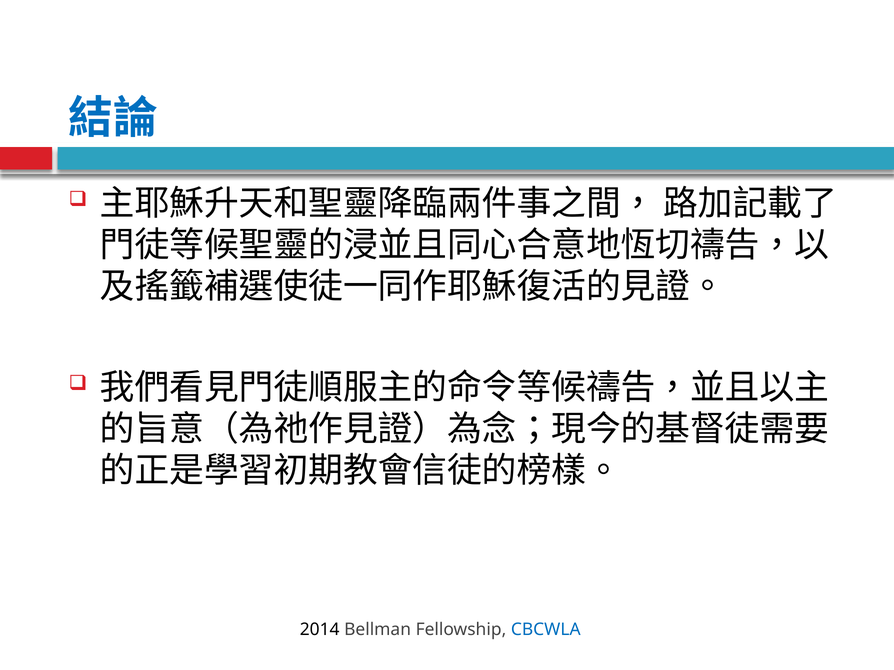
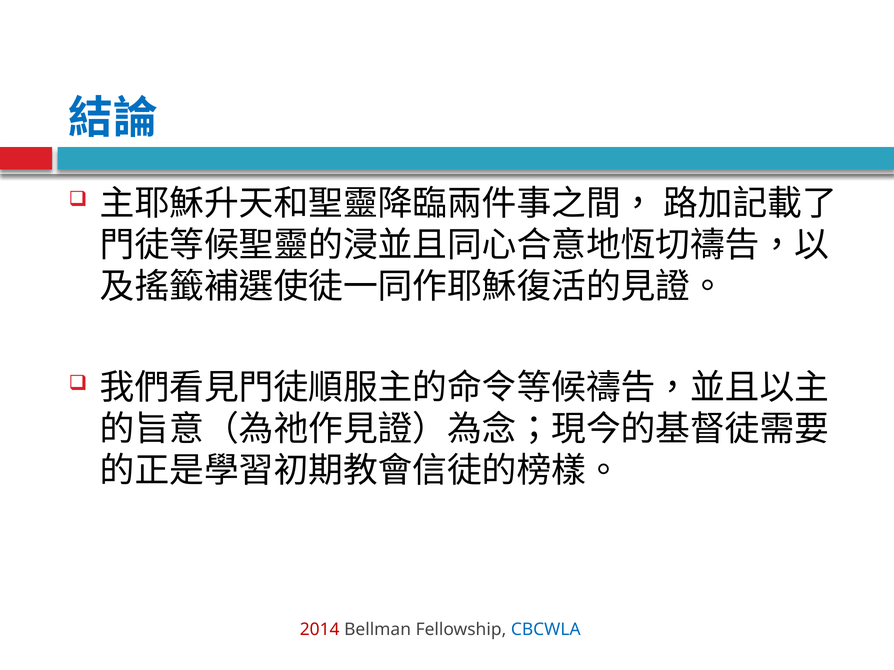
2014 colour: black -> red
